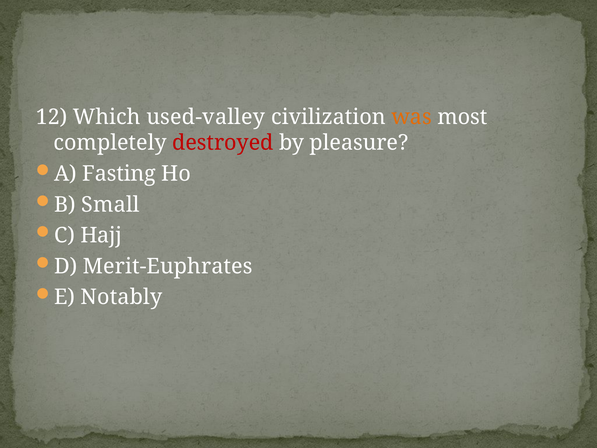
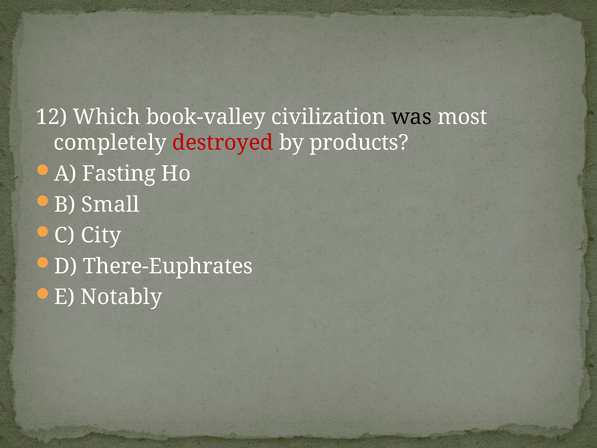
used-valley: used-valley -> book-valley
was colour: orange -> black
pleasure: pleasure -> products
Hajj: Hajj -> City
Merit-Euphrates: Merit-Euphrates -> There-Euphrates
